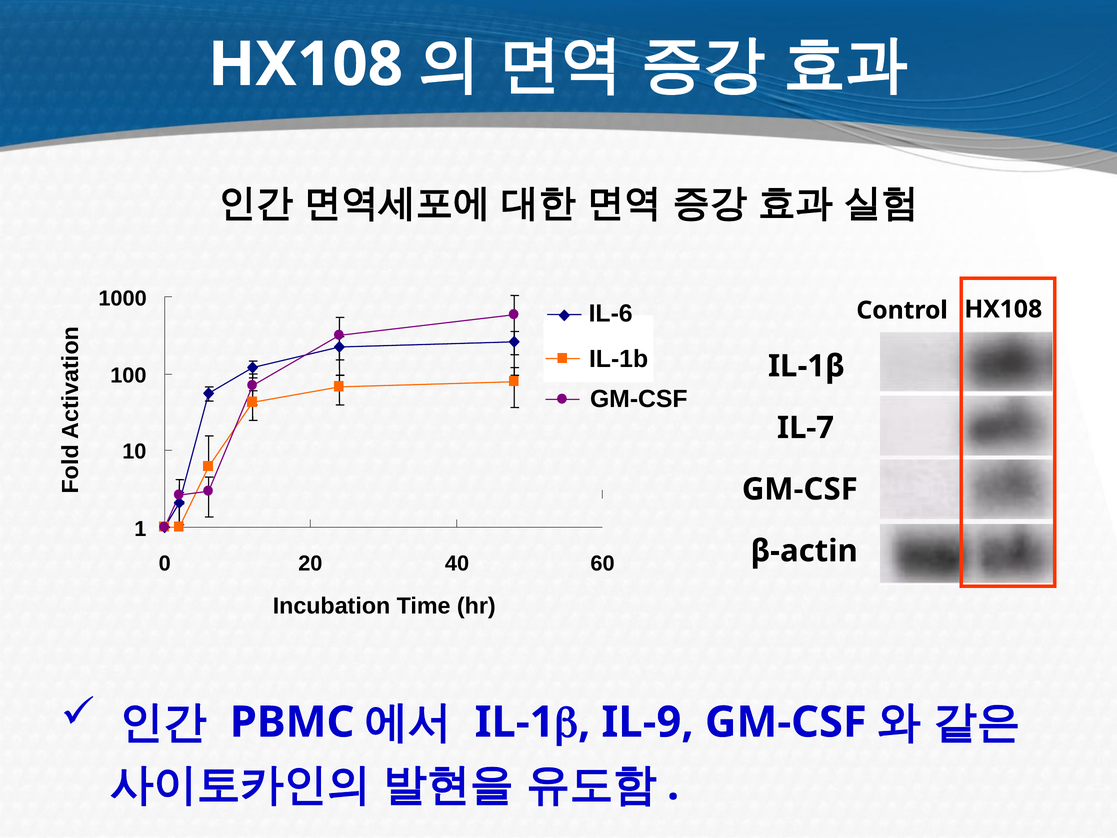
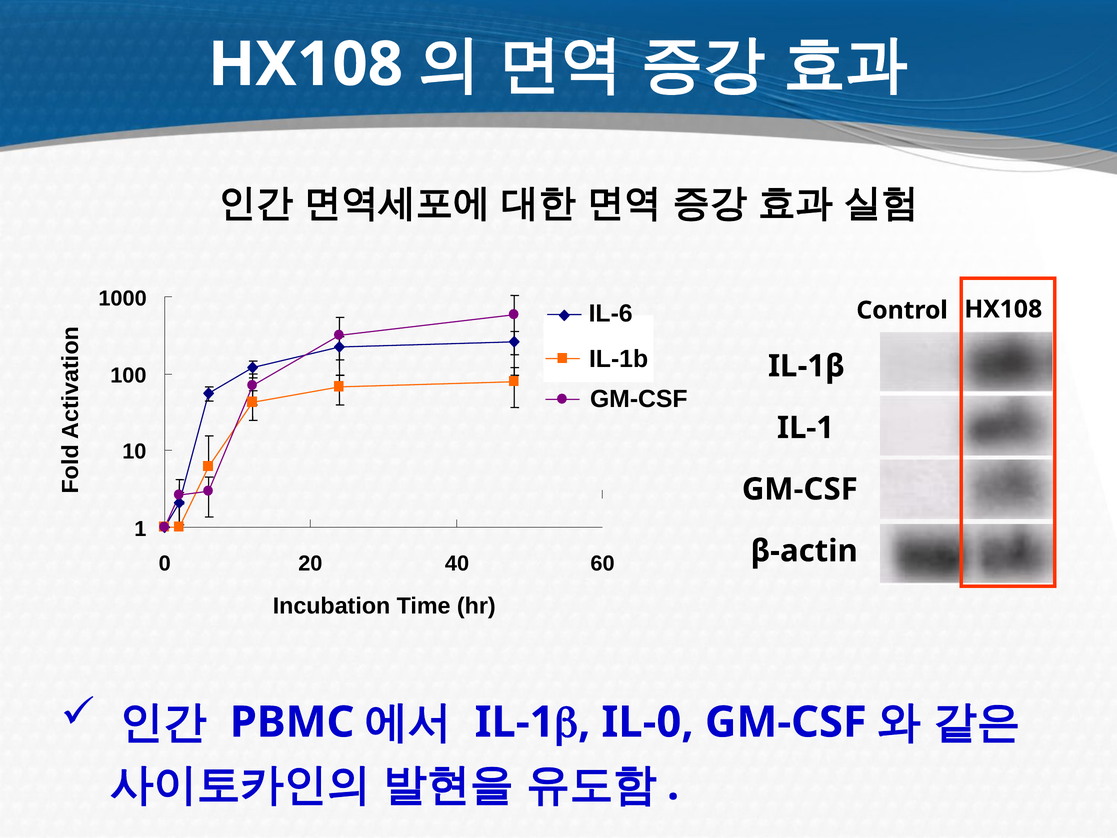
IL-7 at (805, 428): IL-7 -> IL-1
IL-9: IL-9 -> IL-0
